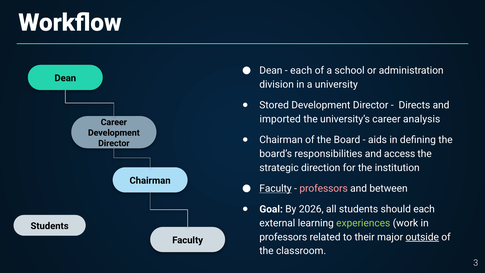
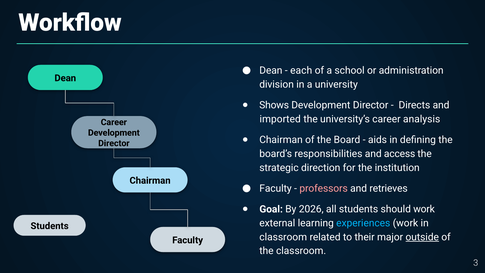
Stored: Stored -> Shows
Faculty at (276, 188) underline: present -> none
between: between -> retrieves
should each: each -> work
experiences colour: light green -> light blue
professors at (283, 237): professors -> classroom
